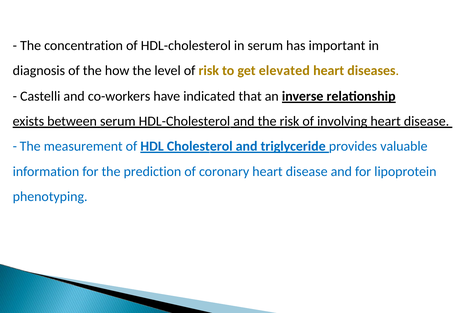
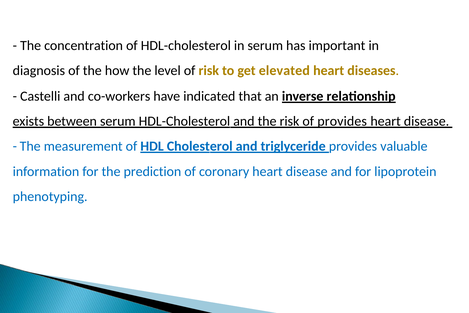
of involving: involving -> provides
